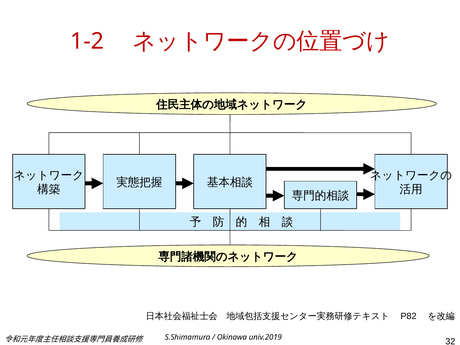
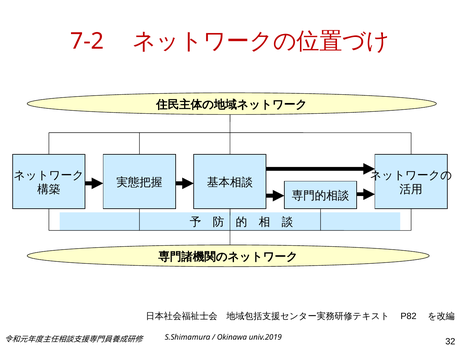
1-2: 1-2 -> 7-2
